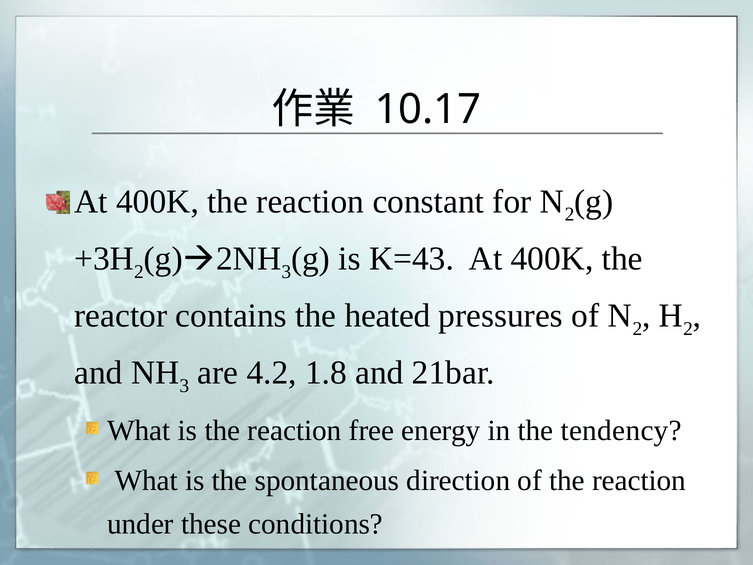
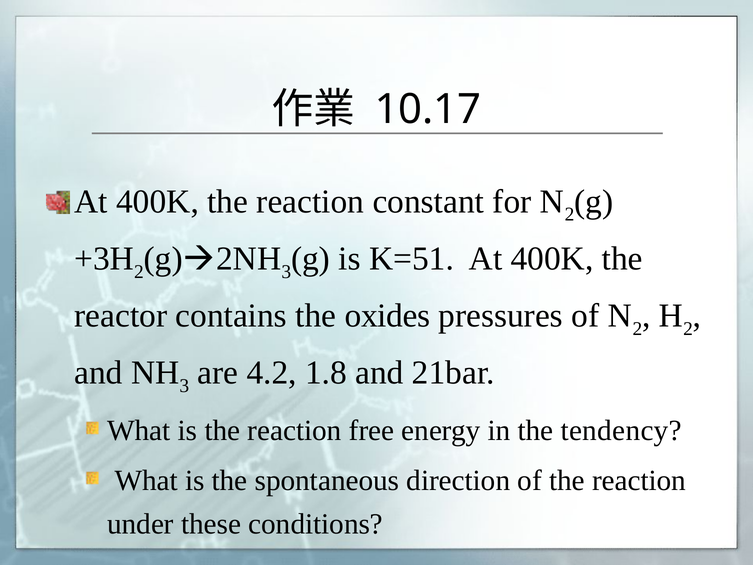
K=43: K=43 -> K=51
heated: heated -> oxides
